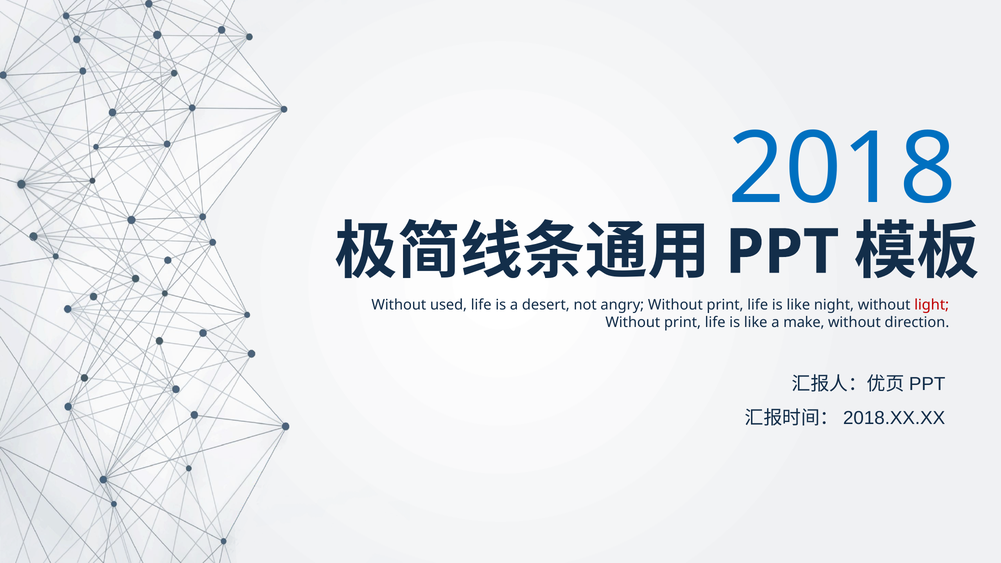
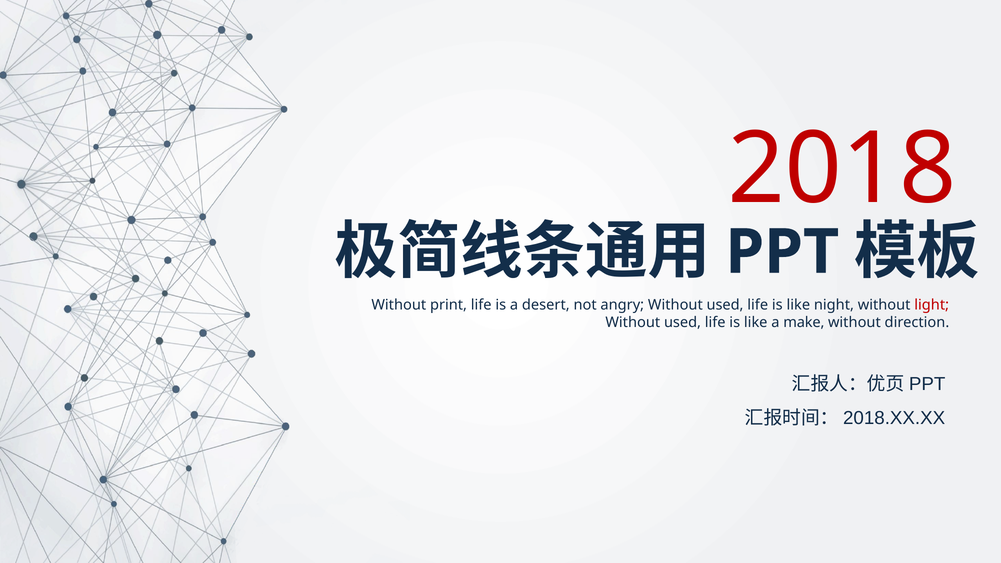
2018 colour: blue -> red
used: used -> print
angry Without print: print -> used
print at (682, 323): print -> used
